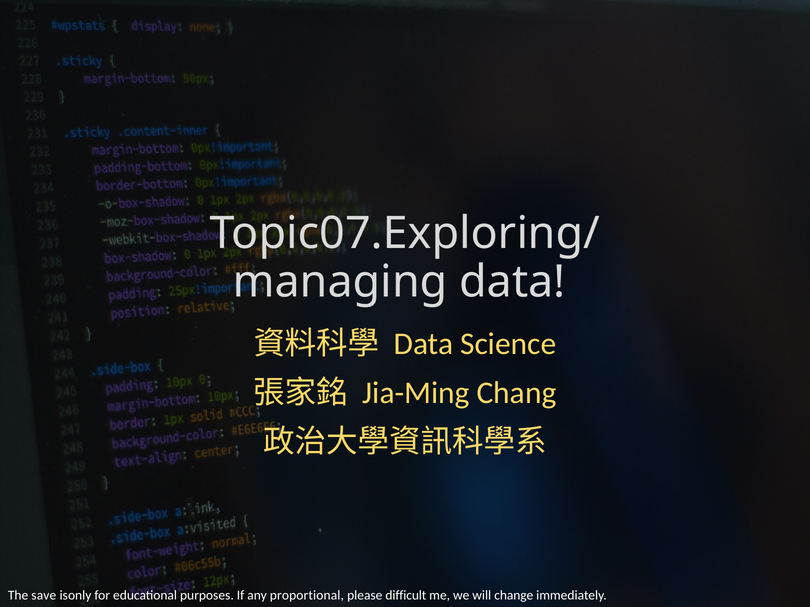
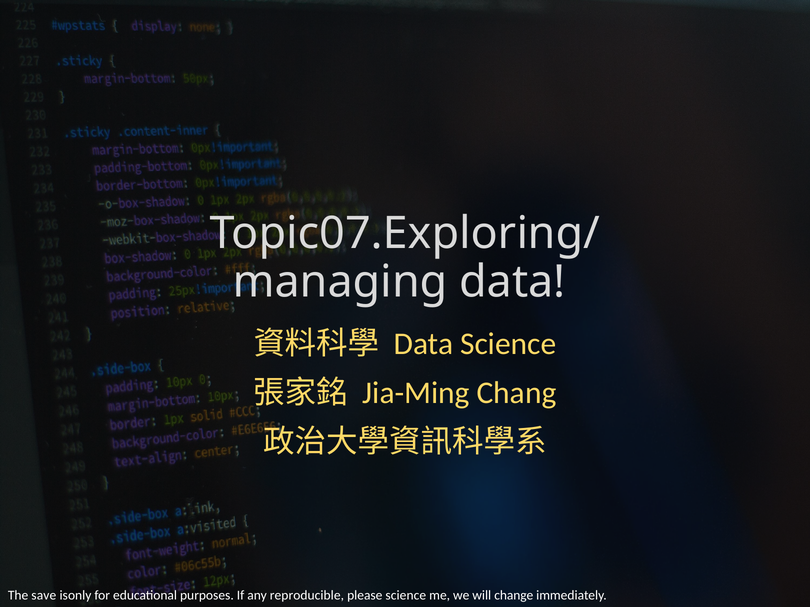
proportional: proportional -> reproducible
please difficult: difficult -> science
